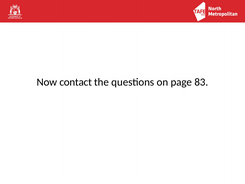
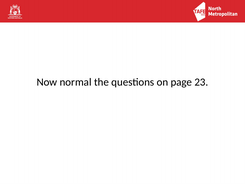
contact: contact -> normal
83: 83 -> 23
